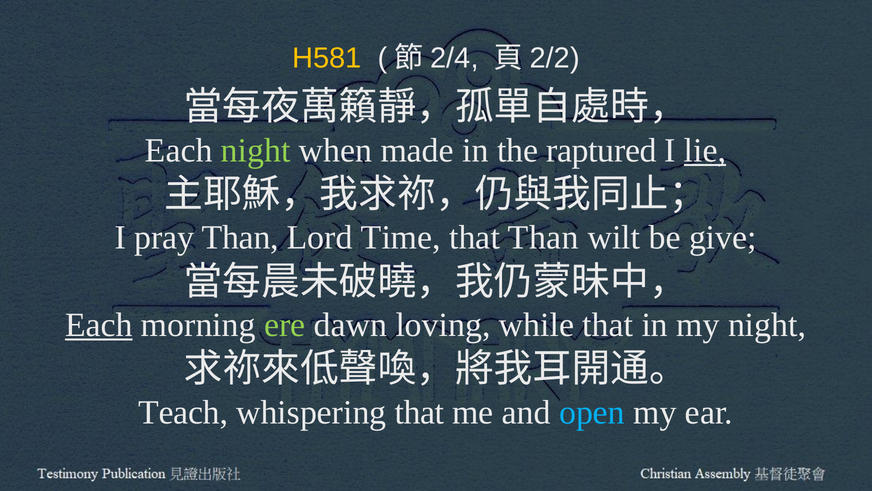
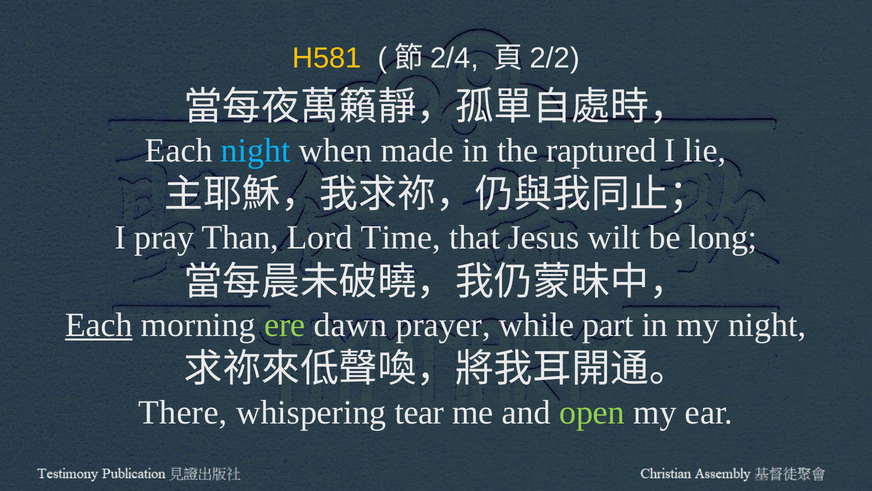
night at (256, 150) colour: light green -> light blue
lie underline: present -> none
that Than: Than -> Jesus
give: give -> long
loving: loving -> prayer
while that: that -> part
Teach: Teach -> There
whispering that: that -> tear
open colour: light blue -> light green
